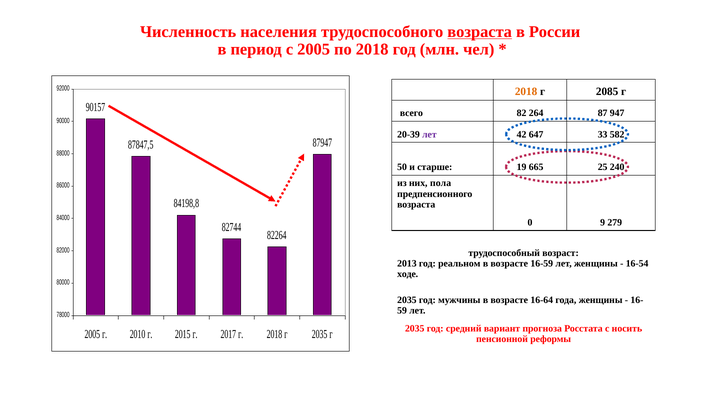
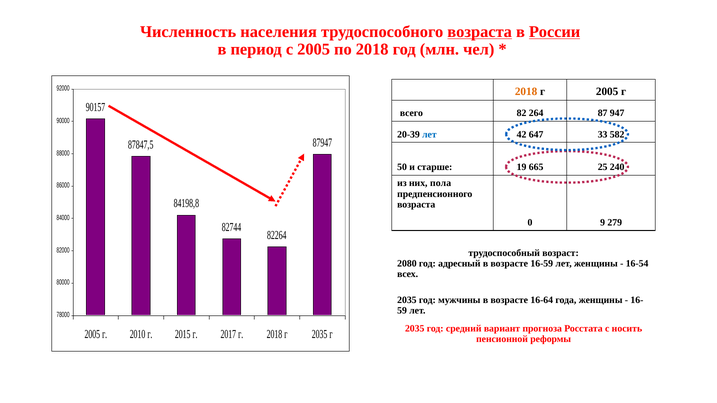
России underline: none -> present
г 2085: 2085 -> 2005
лет at (429, 134) colour: purple -> blue
2013: 2013 -> 2080
реальном: реальном -> адресный
ходе: ходе -> всех
